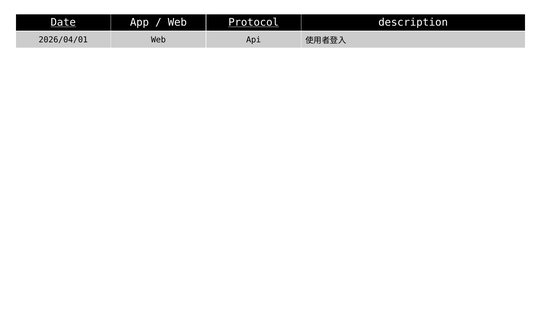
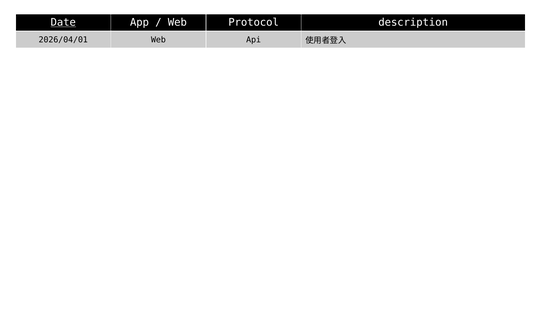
Protocol underline: present -> none
